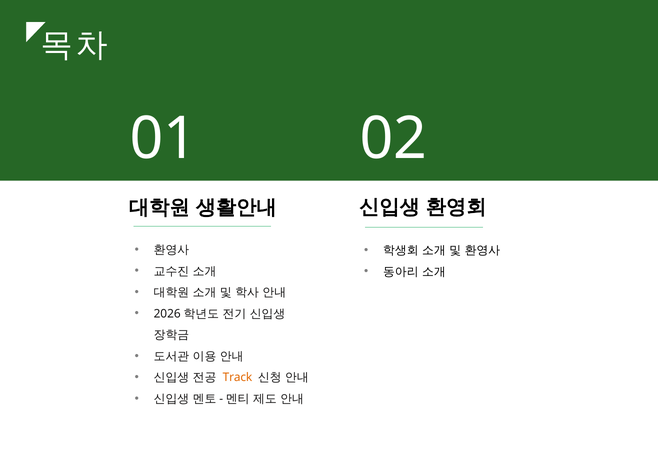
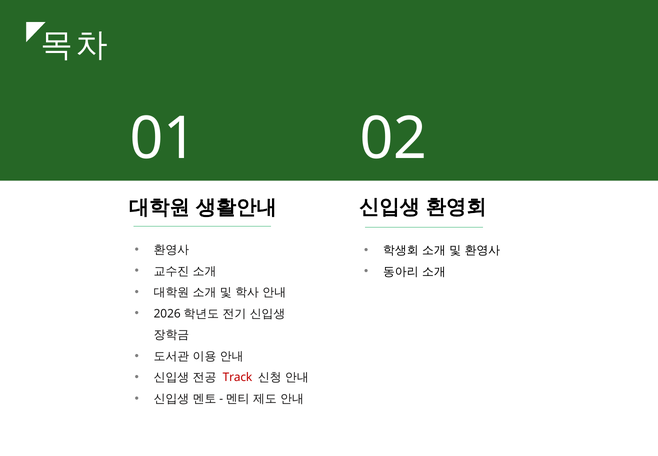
Track colour: orange -> red
